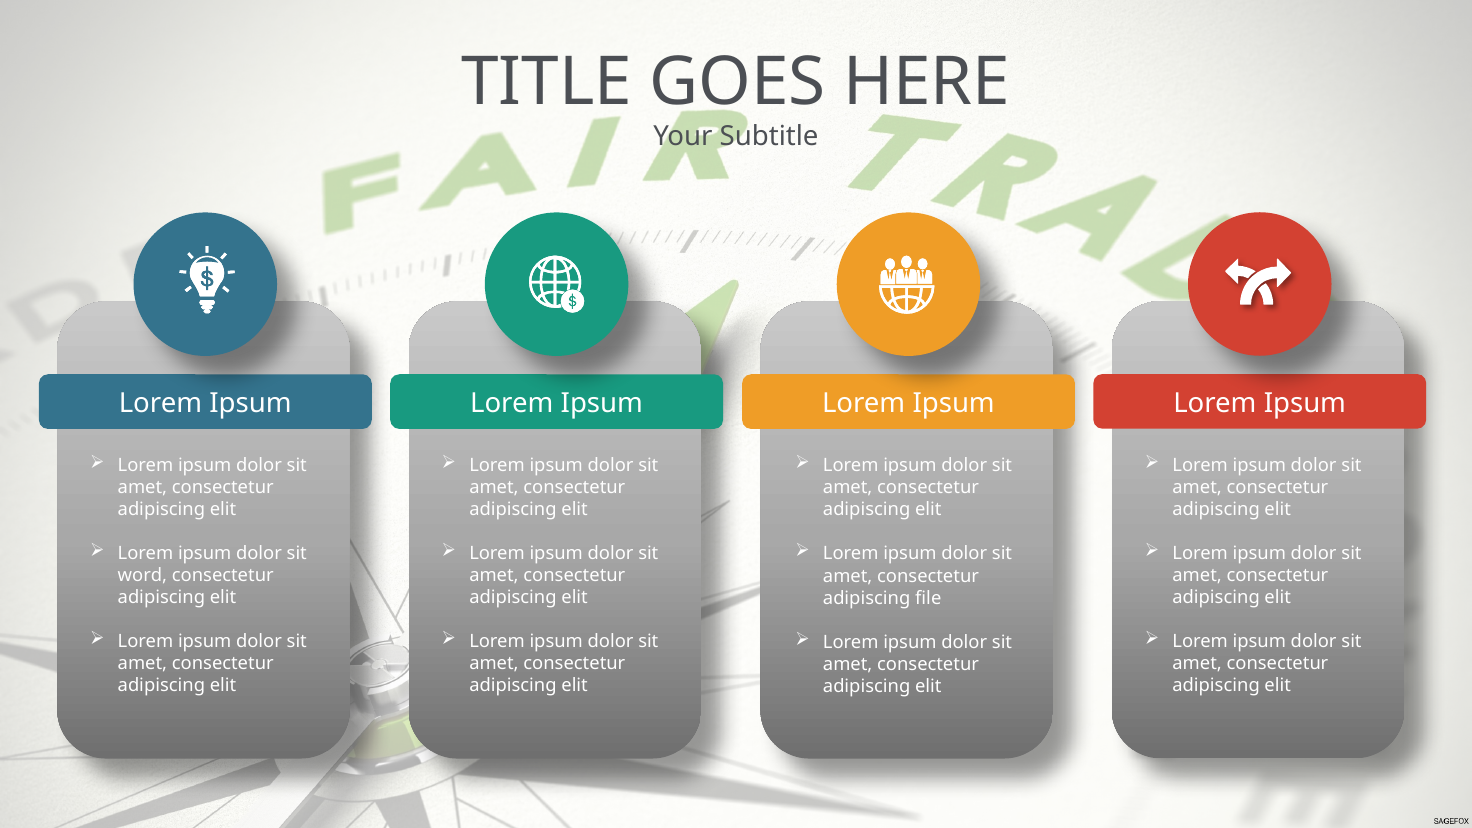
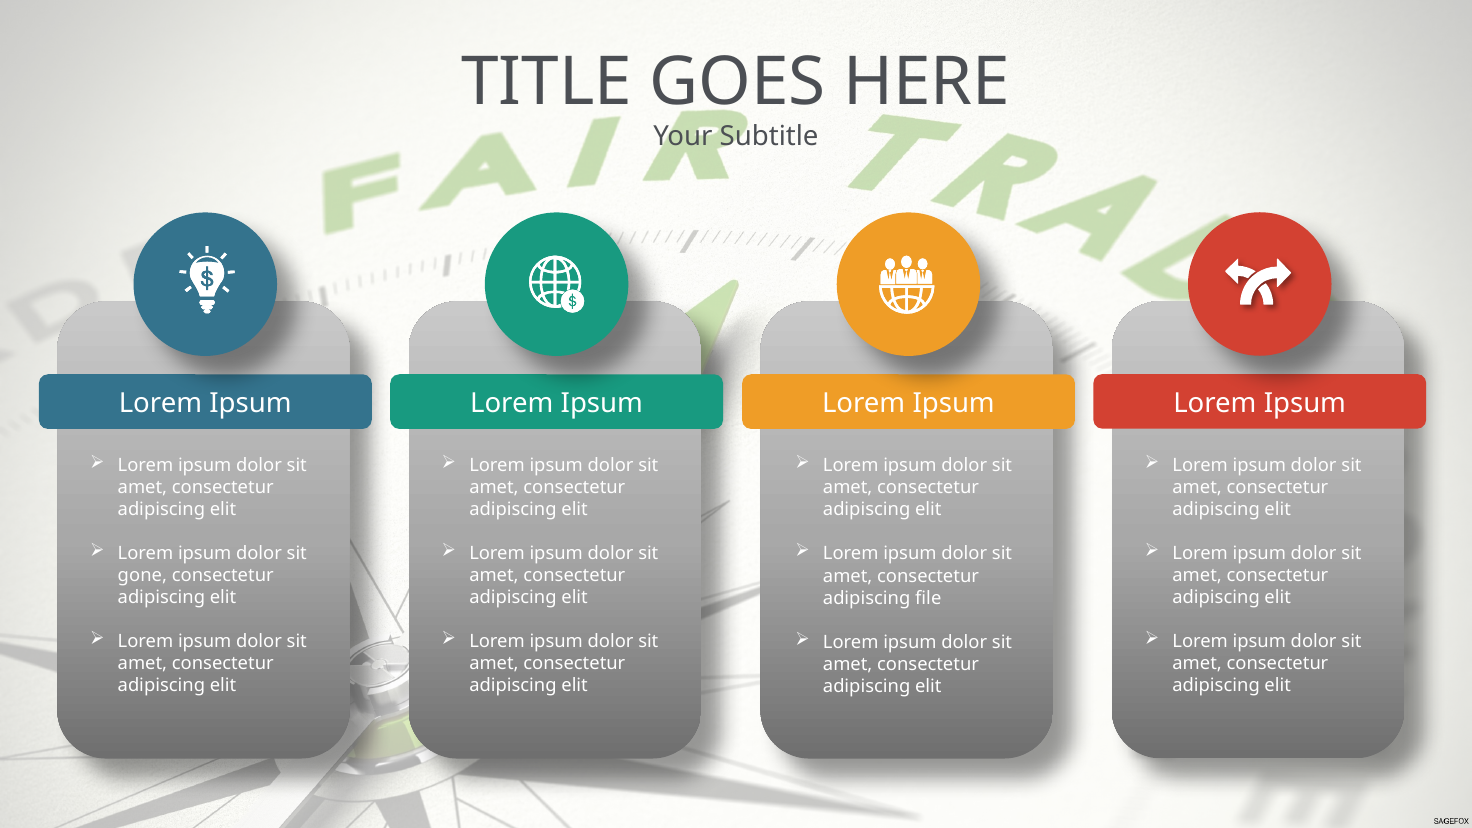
word: word -> gone
